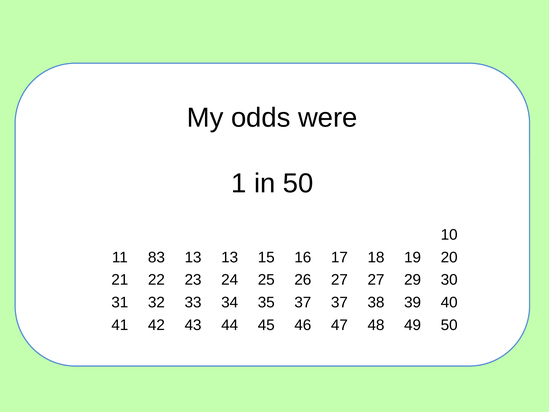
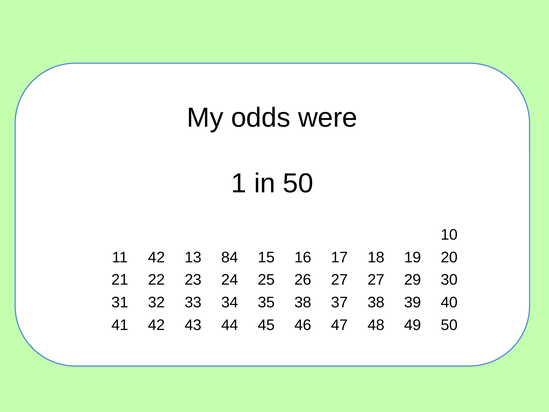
11 83: 83 -> 42
13 13: 13 -> 84
35 37: 37 -> 38
